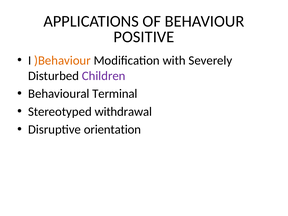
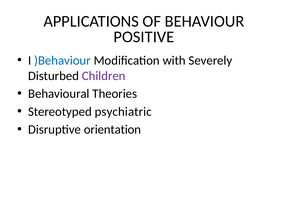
)Behaviour colour: orange -> blue
Terminal: Terminal -> Theories
withdrawal: withdrawal -> psychiatric
